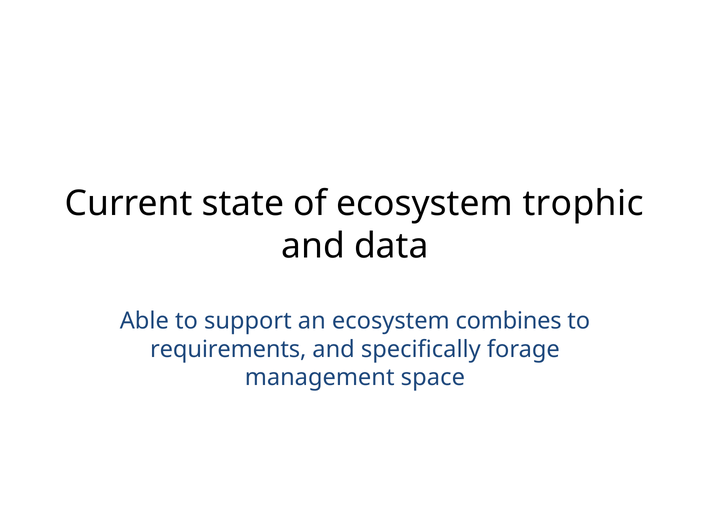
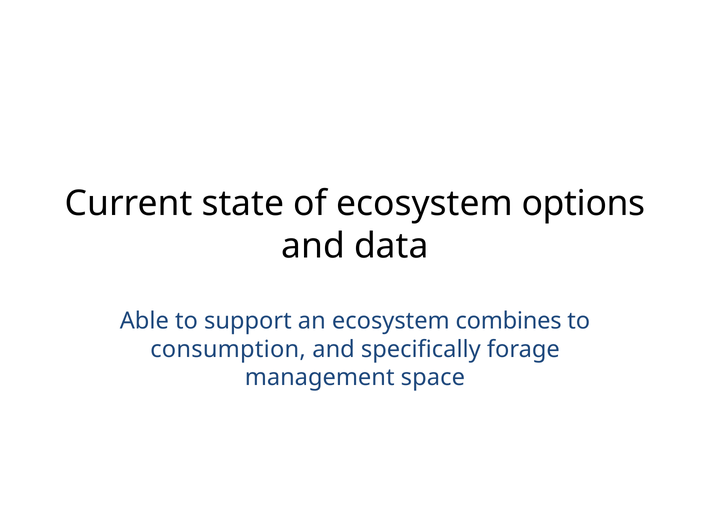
trophic: trophic -> options
requirements: requirements -> consumption
